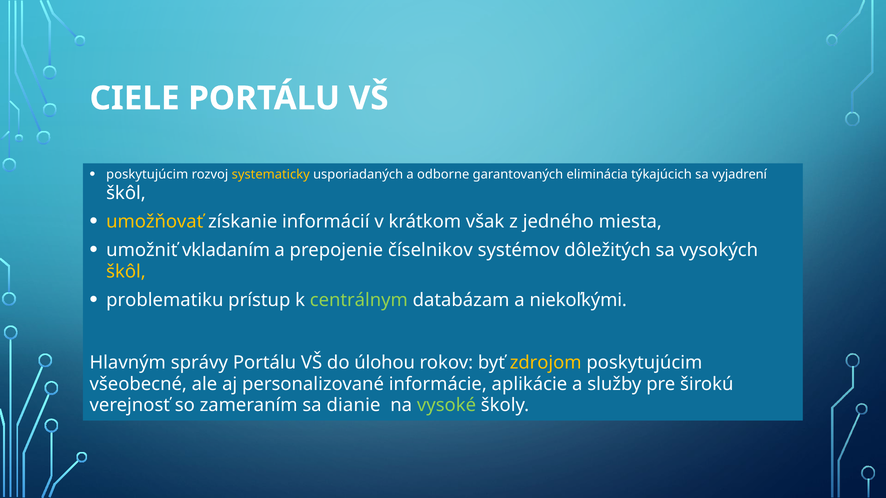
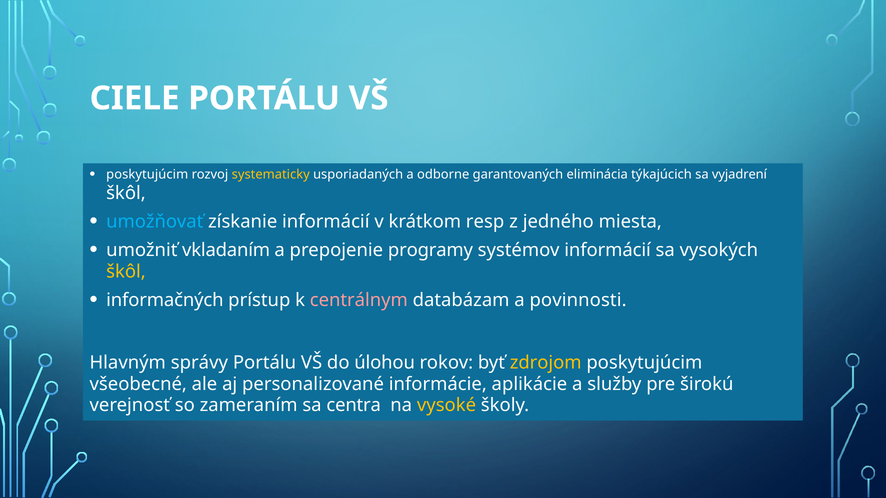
umožňovať colour: yellow -> light blue
však: však -> resp
číselnikov: číselnikov -> programy
systémov dôležitých: dôležitých -> informácií
problematiku: problematiku -> informačných
centrálnym colour: light green -> pink
niekoľkými: niekoľkými -> povinnosti
dianie: dianie -> centra
vysoké colour: light green -> yellow
